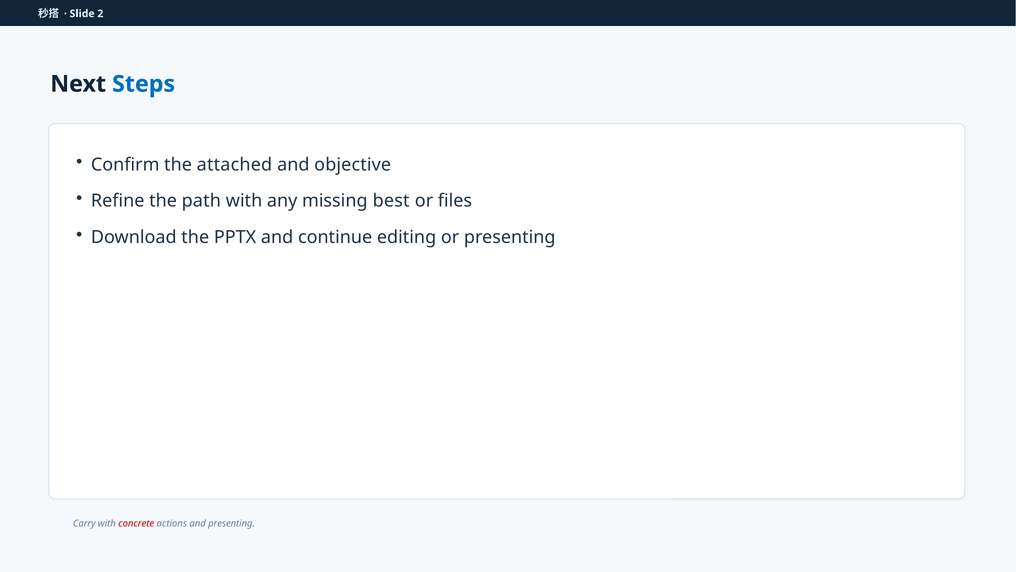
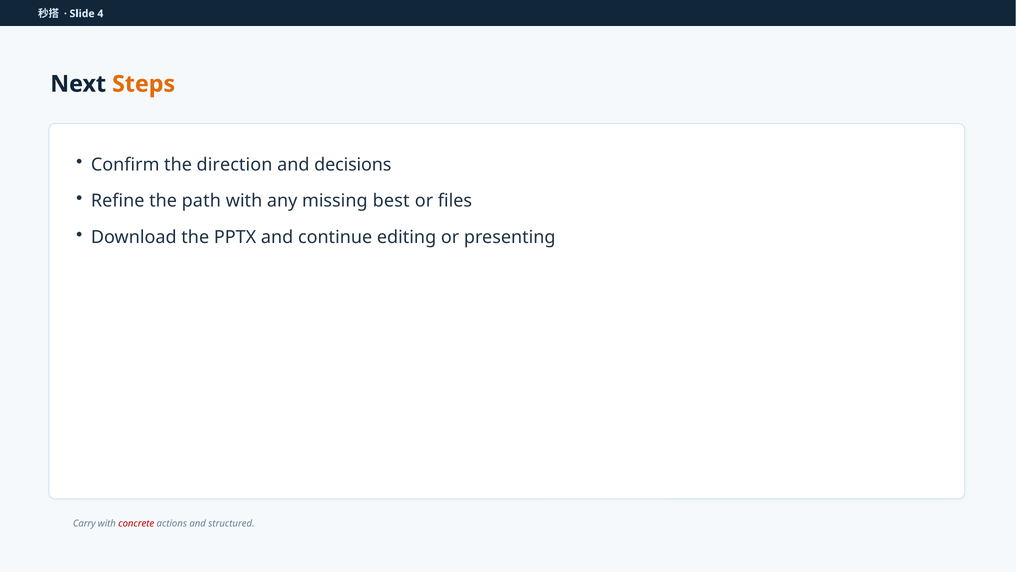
2: 2 -> 4
Steps colour: blue -> orange
attached: attached -> direction
objective: objective -> decisions
and presenting: presenting -> structured
